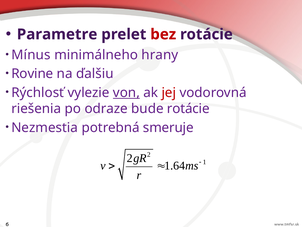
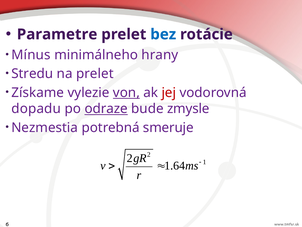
bez colour: red -> blue
Rovine: Rovine -> Stredu
na ďalšiu: ďalšiu -> prelet
Rýchlosť: Rýchlosť -> Získame
riešenia: riešenia -> dopadu
odraze underline: none -> present
bude rotácie: rotácie -> zmysle
